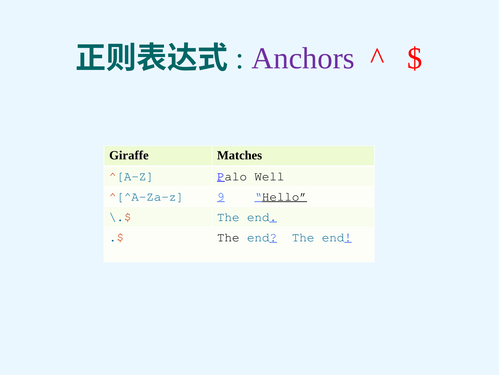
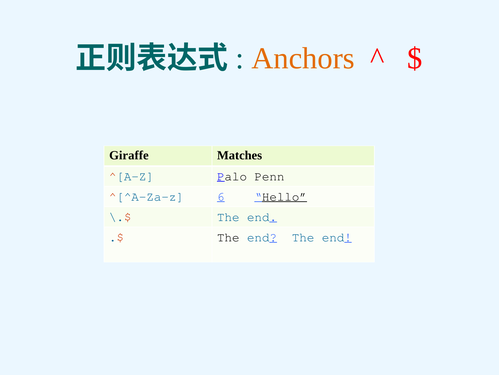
Anchors colour: purple -> orange
Well: Well -> Penn
9: 9 -> 6
